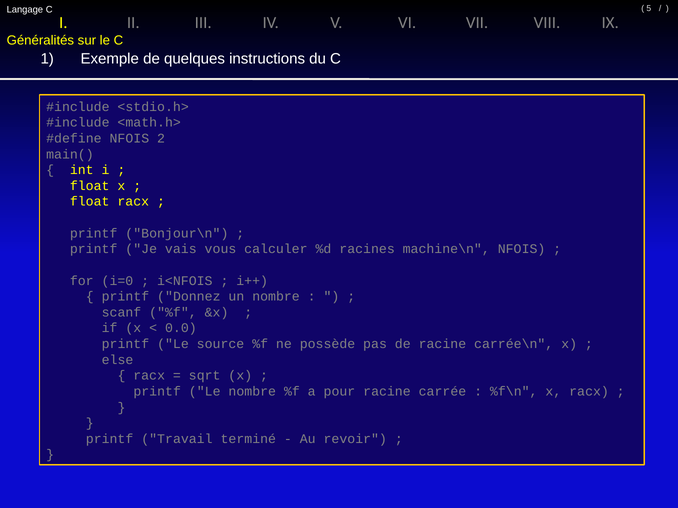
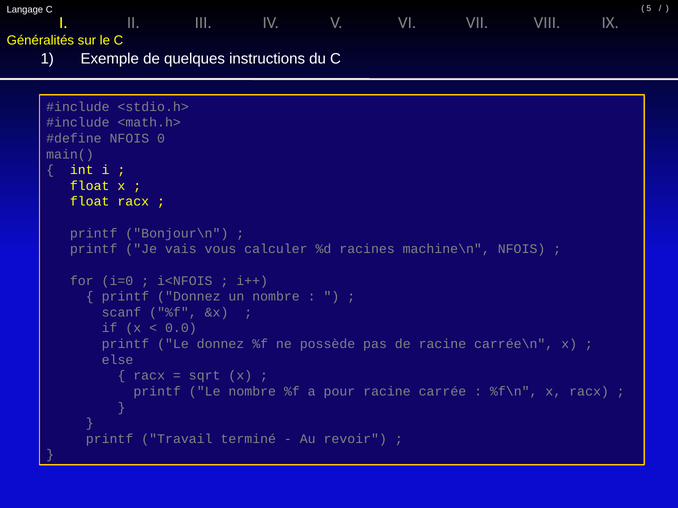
2: 2 -> 0
Le source: source -> donnez
